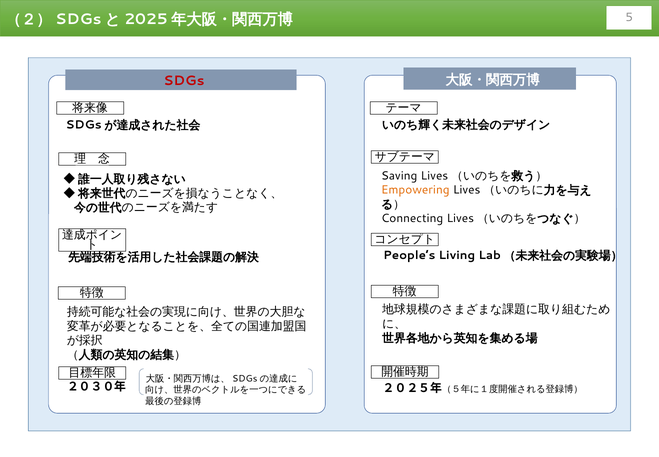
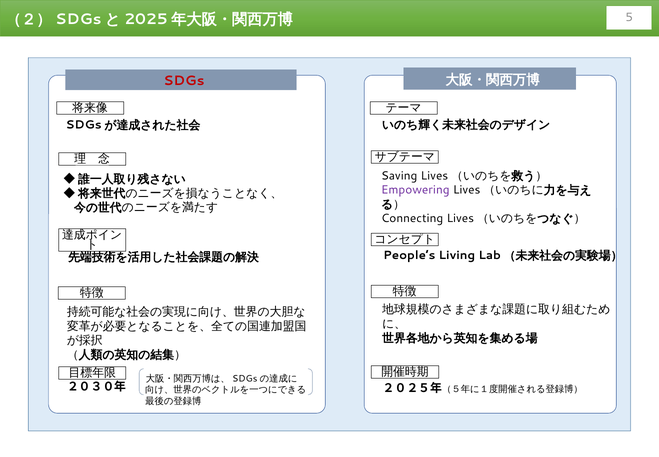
Empowering colour: orange -> purple
